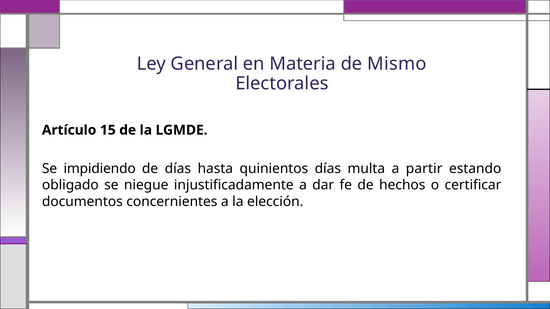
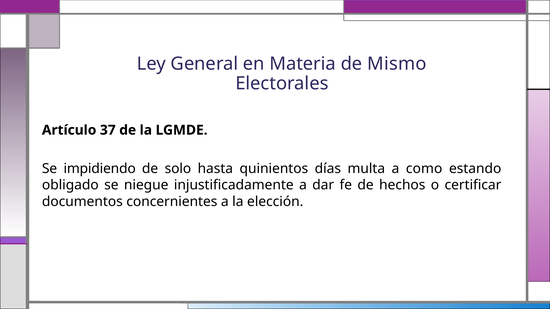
15: 15 -> 37
de días: días -> solo
partir: partir -> como
